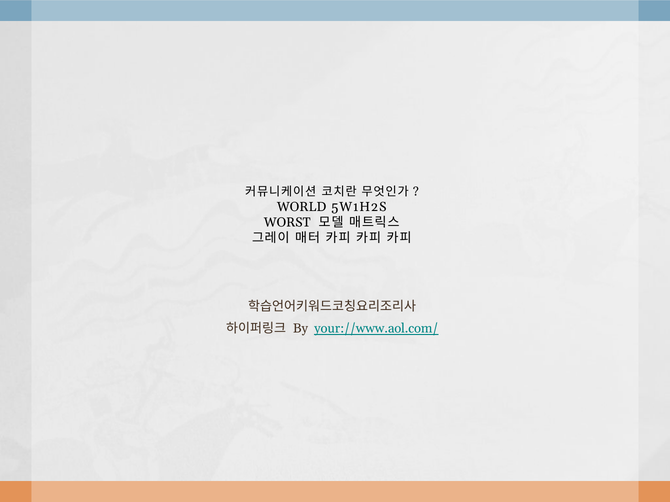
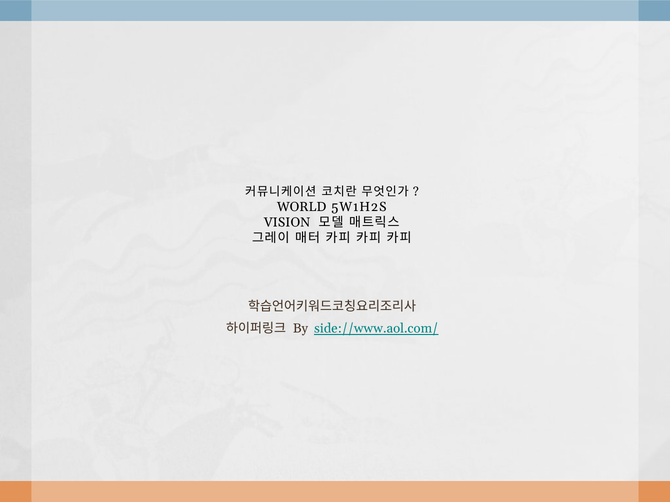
WORST: WORST -> VISION
your://www.aol.com/: your://www.aol.com/ -> side://www.aol.com/
